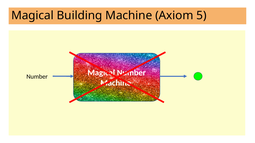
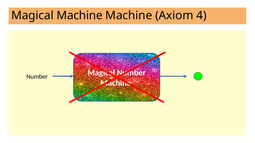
Magical Building: Building -> Machine
5: 5 -> 4
